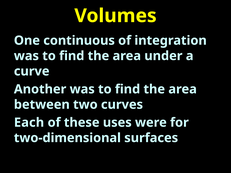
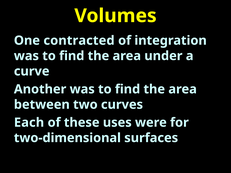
continuous: continuous -> contracted
